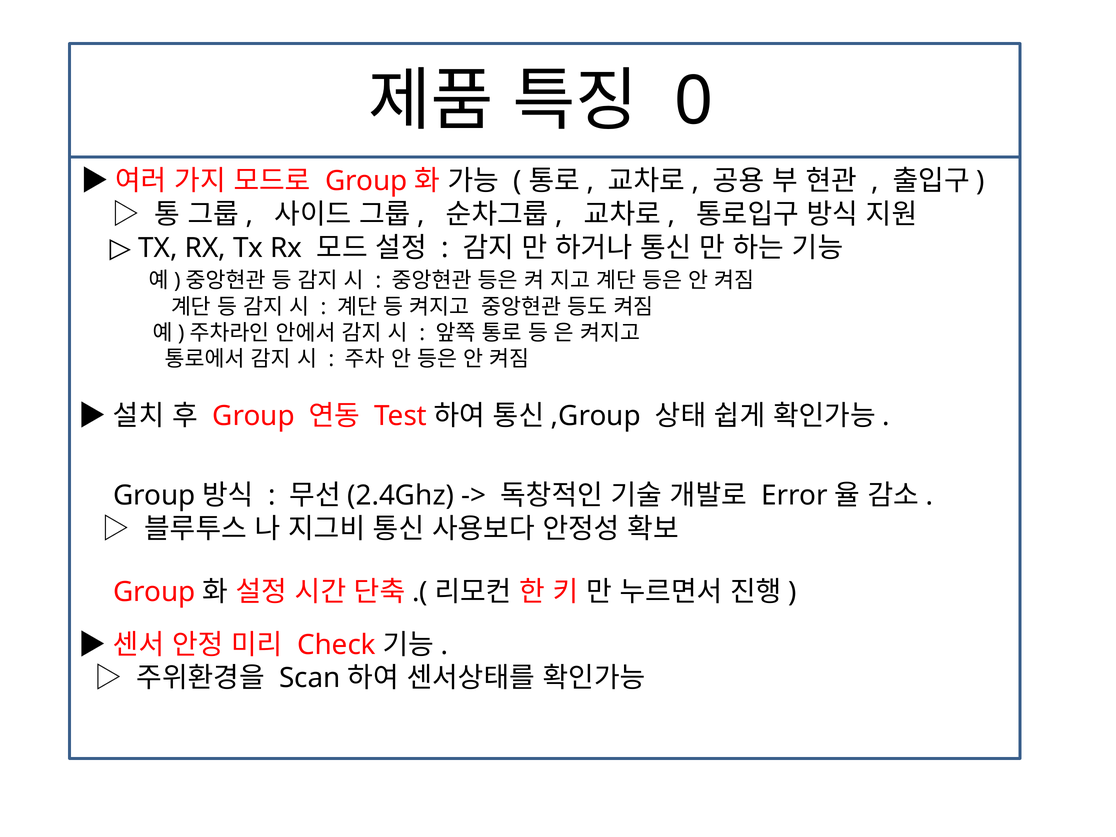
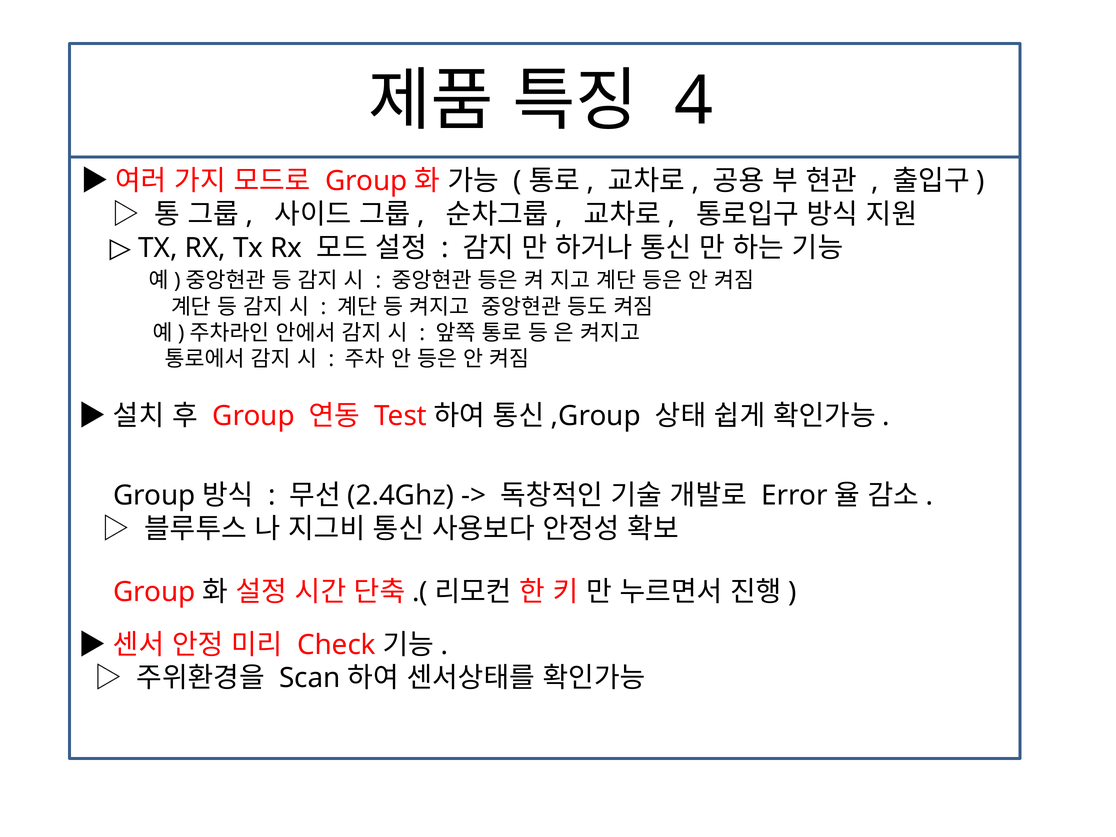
0: 0 -> 4
